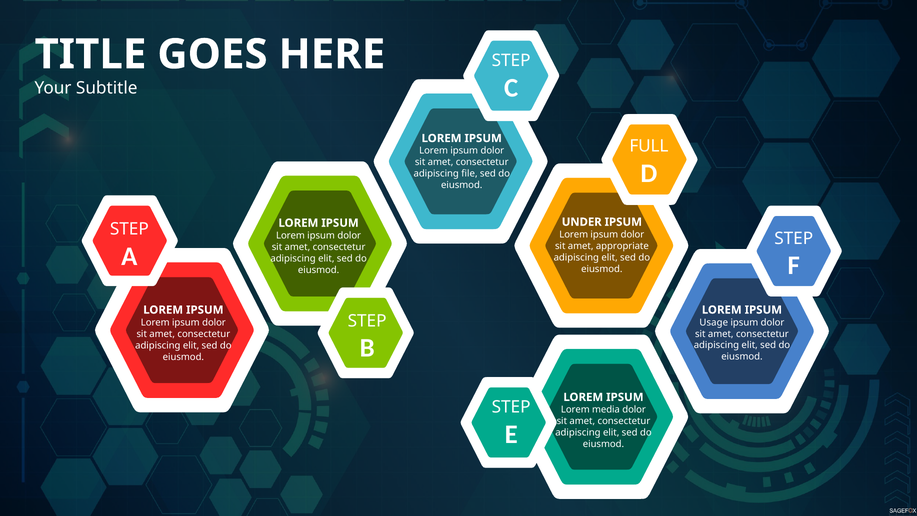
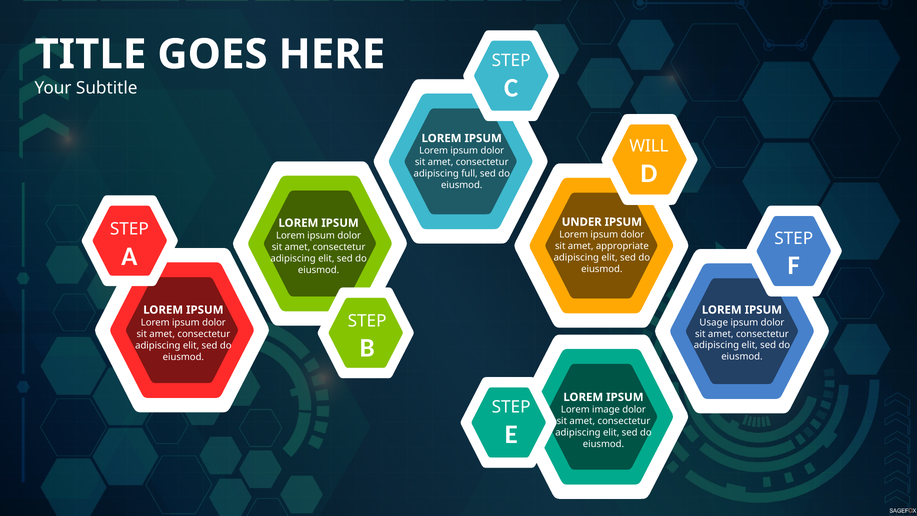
FULL: FULL -> WILL
file: file -> full
media: media -> image
